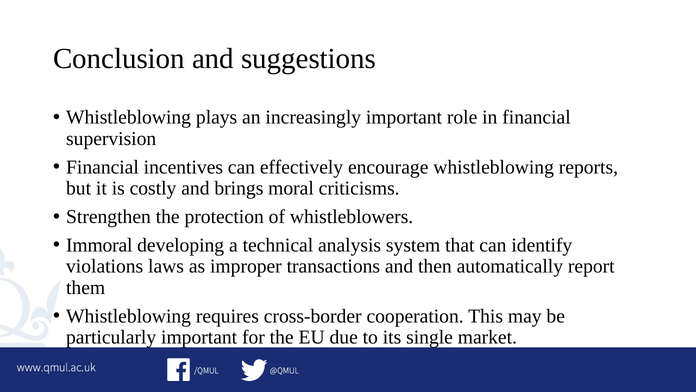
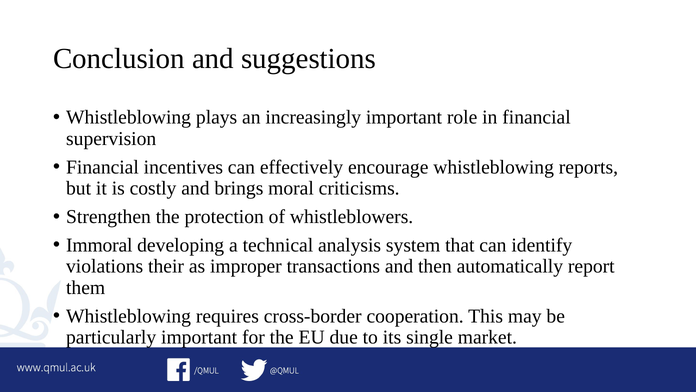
laws: laws -> their
